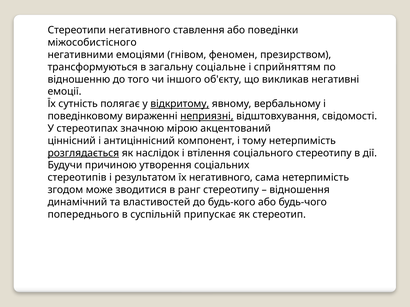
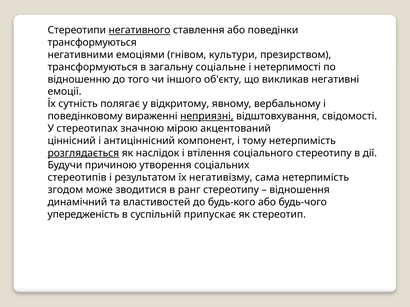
негативного at (140, 30) underline: none -> present
міжособистісного at (92, 43): міжособистісного -> трансформуються
феномен: феномен -> культури
сприйняттям: сприйняттям -> нетерпимості
відкритому underline: present -> none
їх негативного: негативного -> негативізму
попереднього: попереднього -> упередженість
